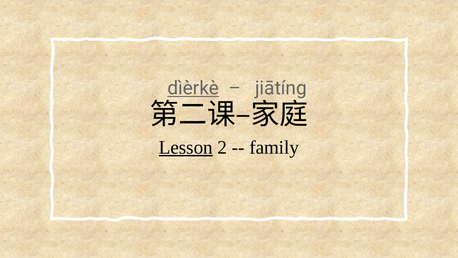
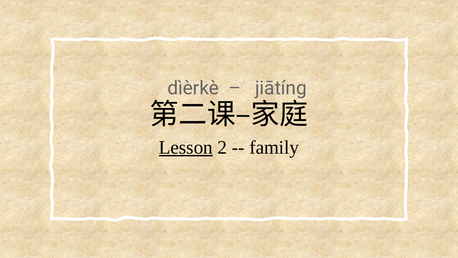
dìèrkè underline: present -> none
